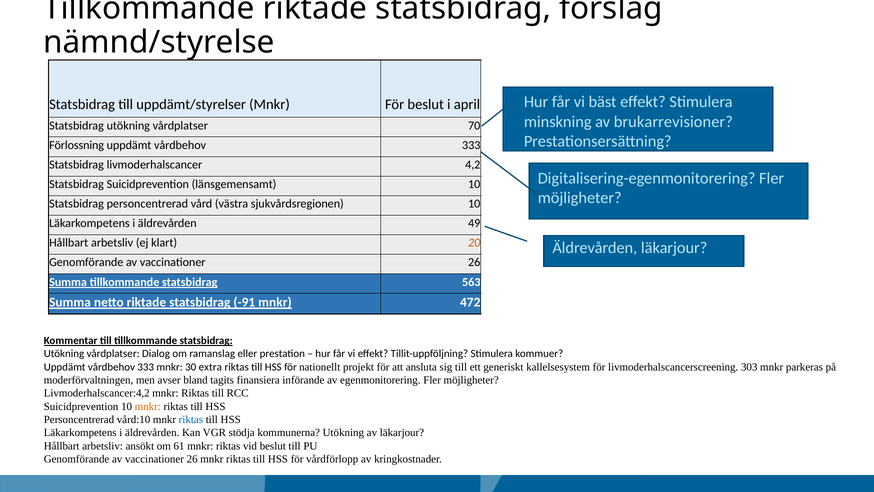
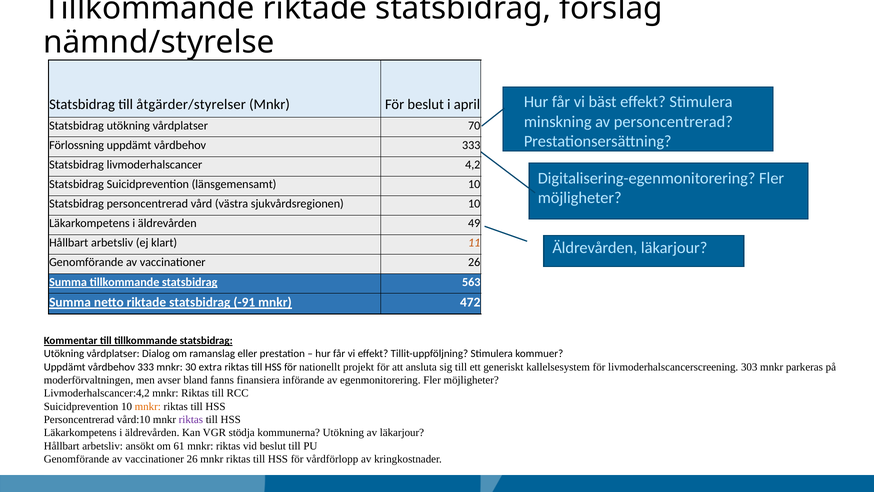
uppdämt/styrelser: uppdämt/styrelser -> åtgärder/styrelser
av brukarrevisioner: brukarrevisioner -> personcentrerad
20: 20 -> 11
tagits: tagits -> fanns
riktas at (191, 419) colour: blue -> purple
